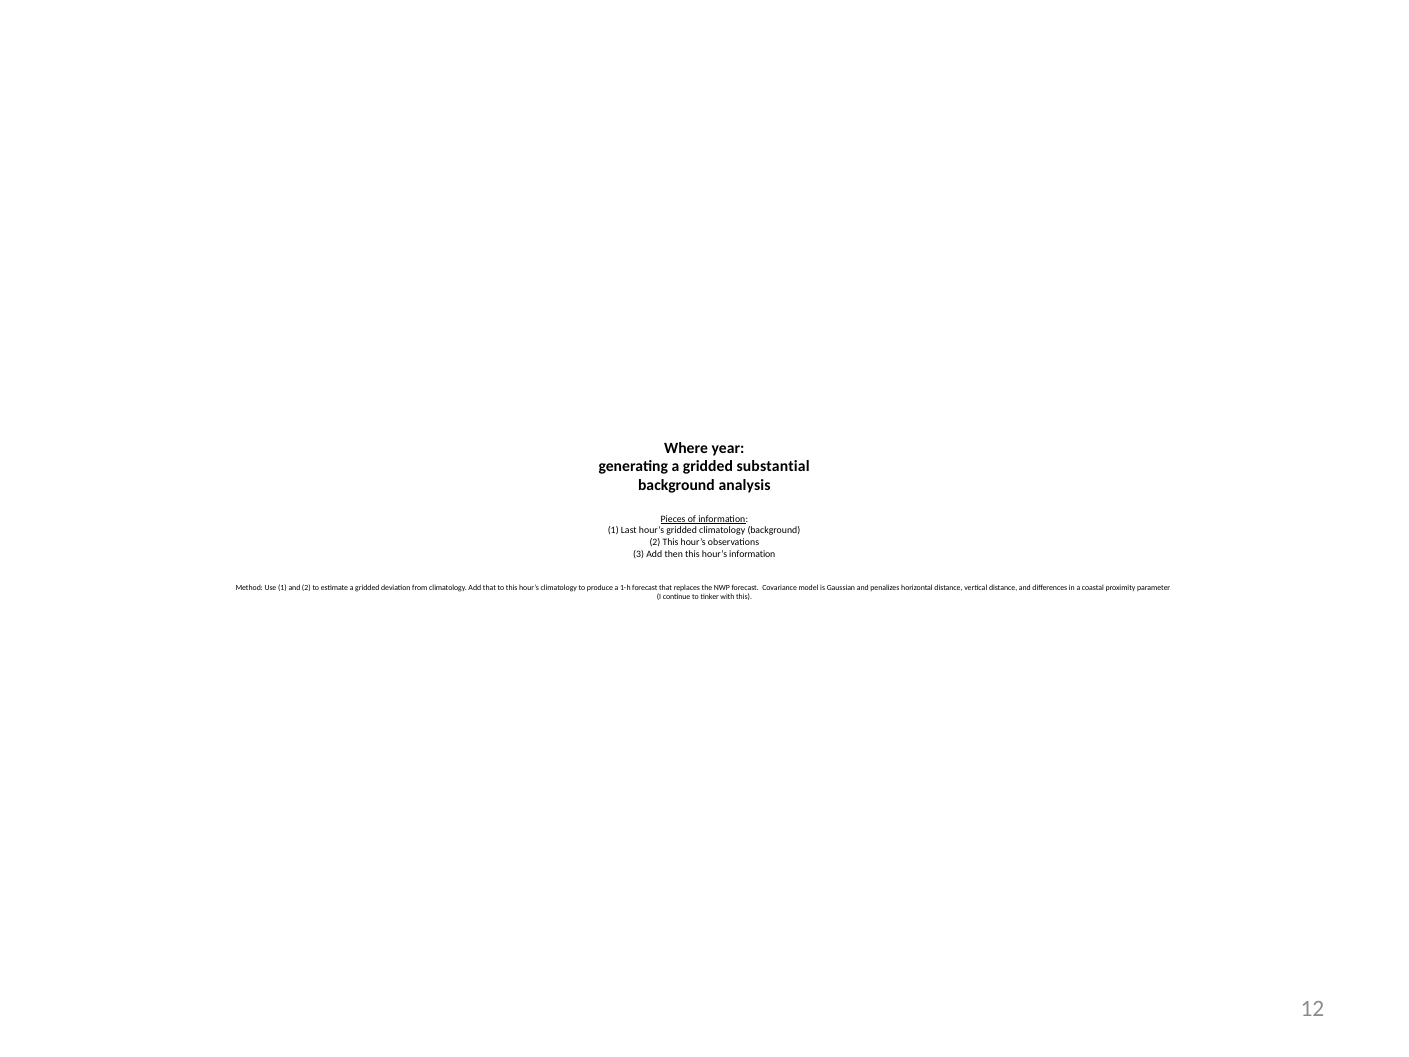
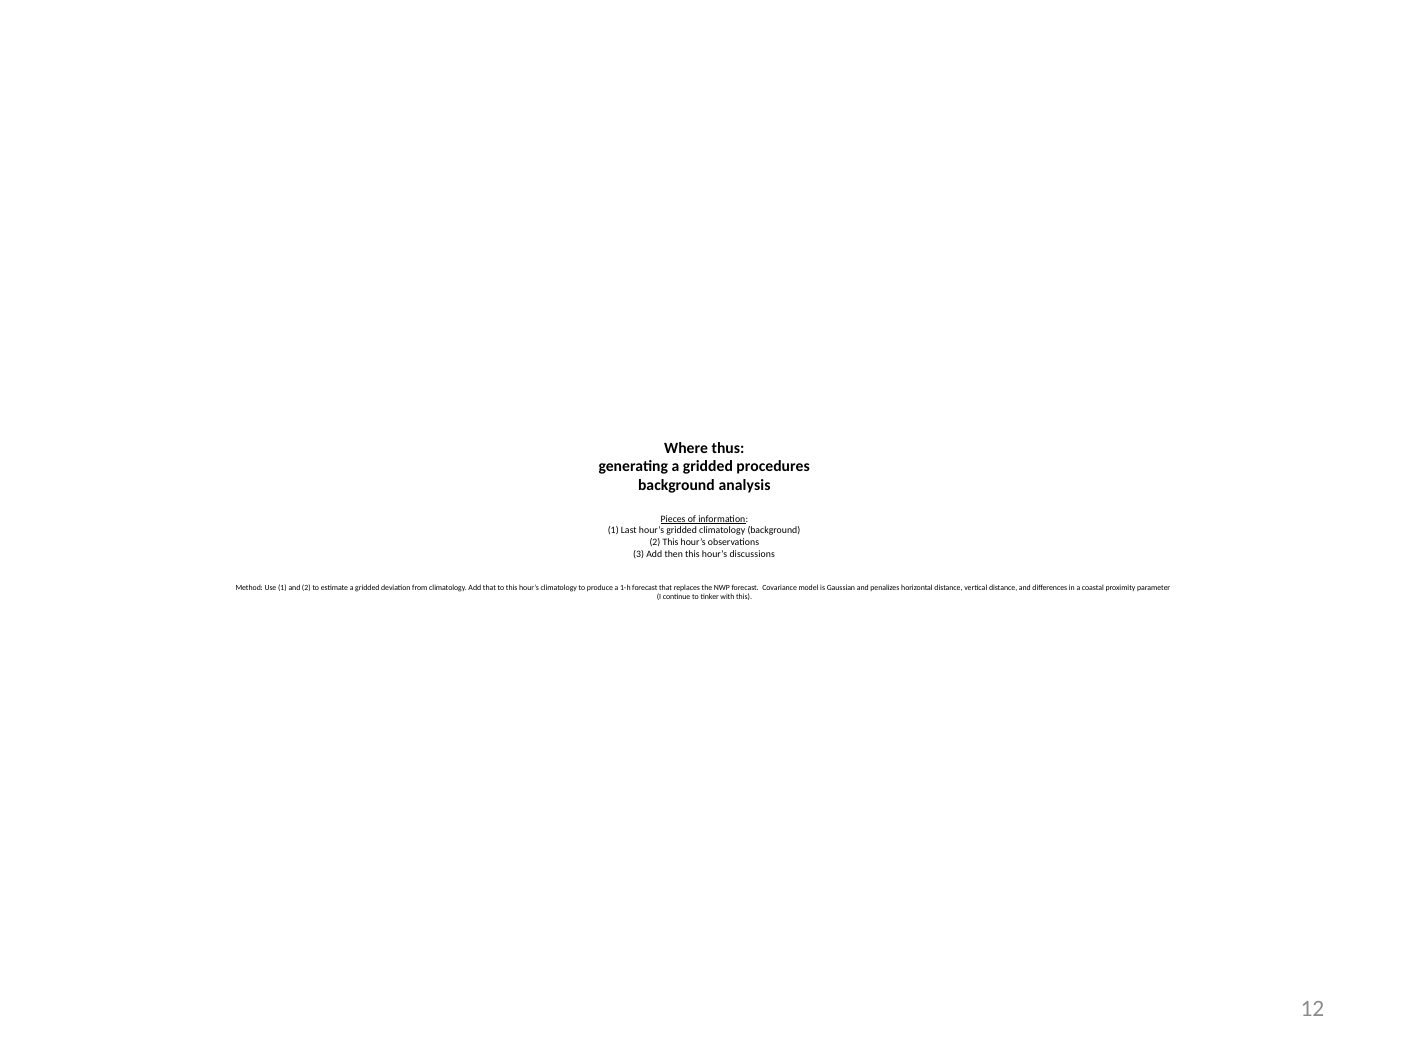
year: year -> thus
substantial: substantial -> procedures
hour’s information: information -> discussions
